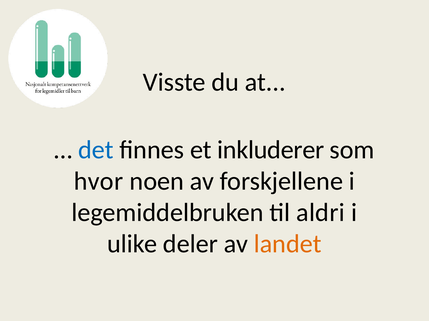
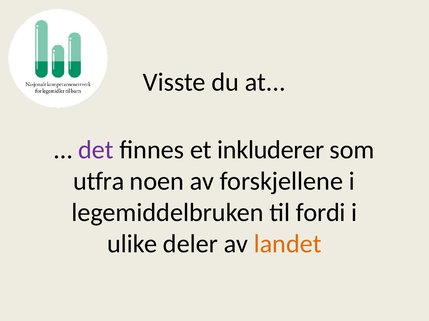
det colour: blue -> purple
hvor: hvor -> utfra
aldri: aldri -> fordi
